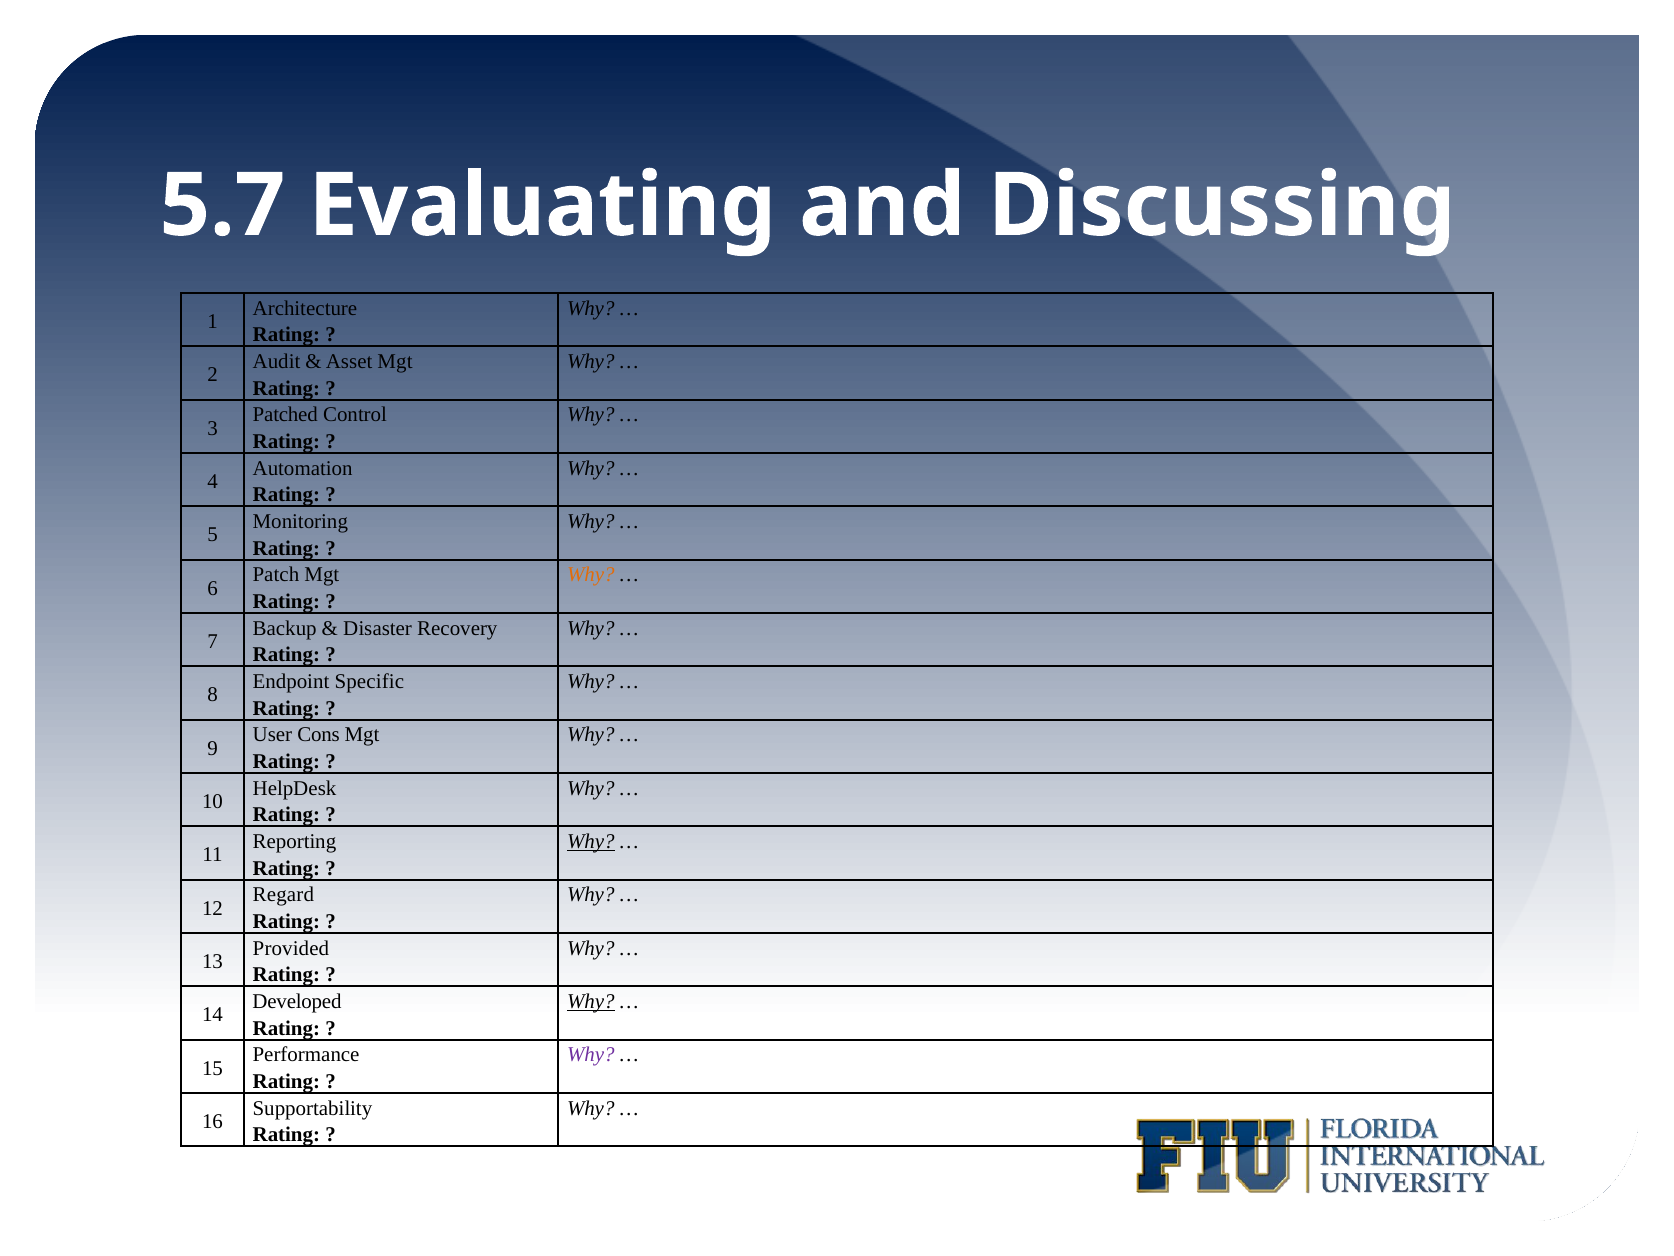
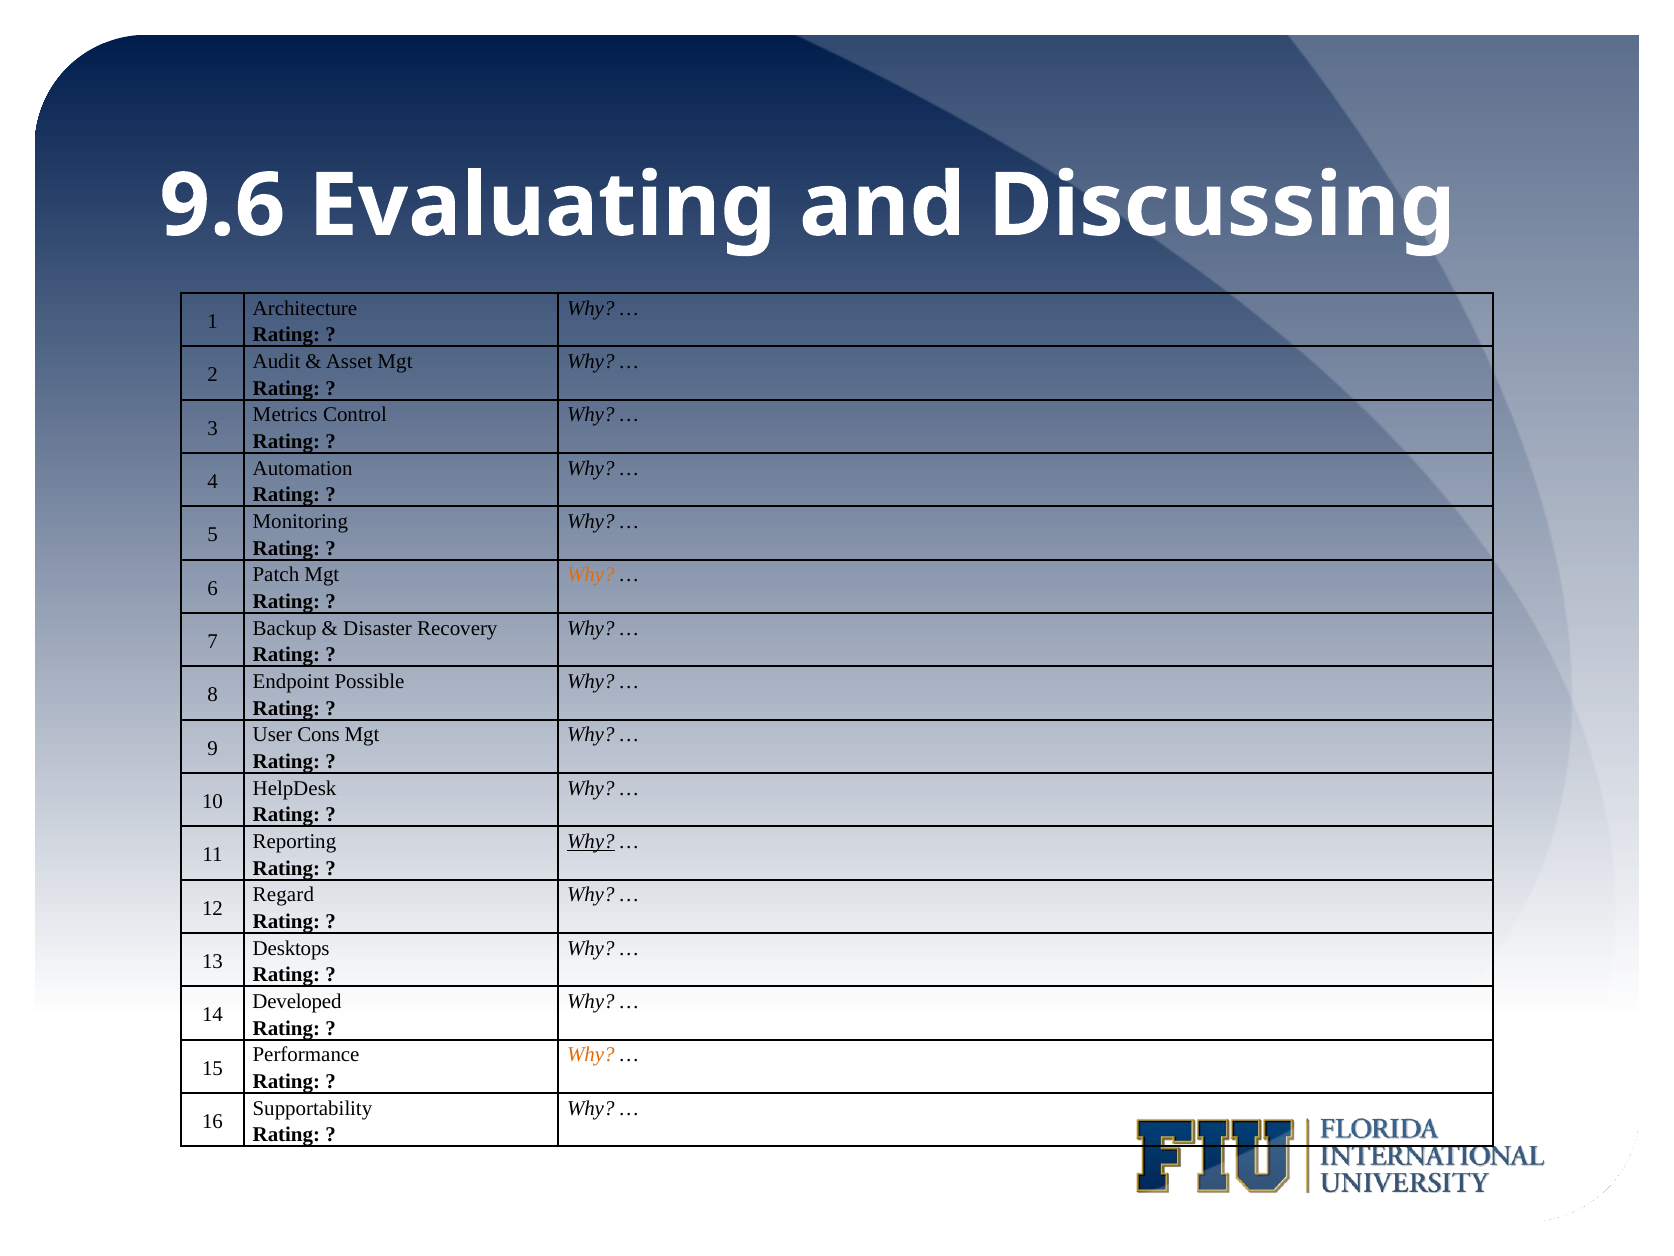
5.7: 5.7 -> 9.6
Patched: Patched -> Metrics
Specific: Specific -> Possible
Provided: Provided -> Desktops
Why at (591, 1001) underline: present -> none
Why at (591, 1055) colour: purple -> orange
